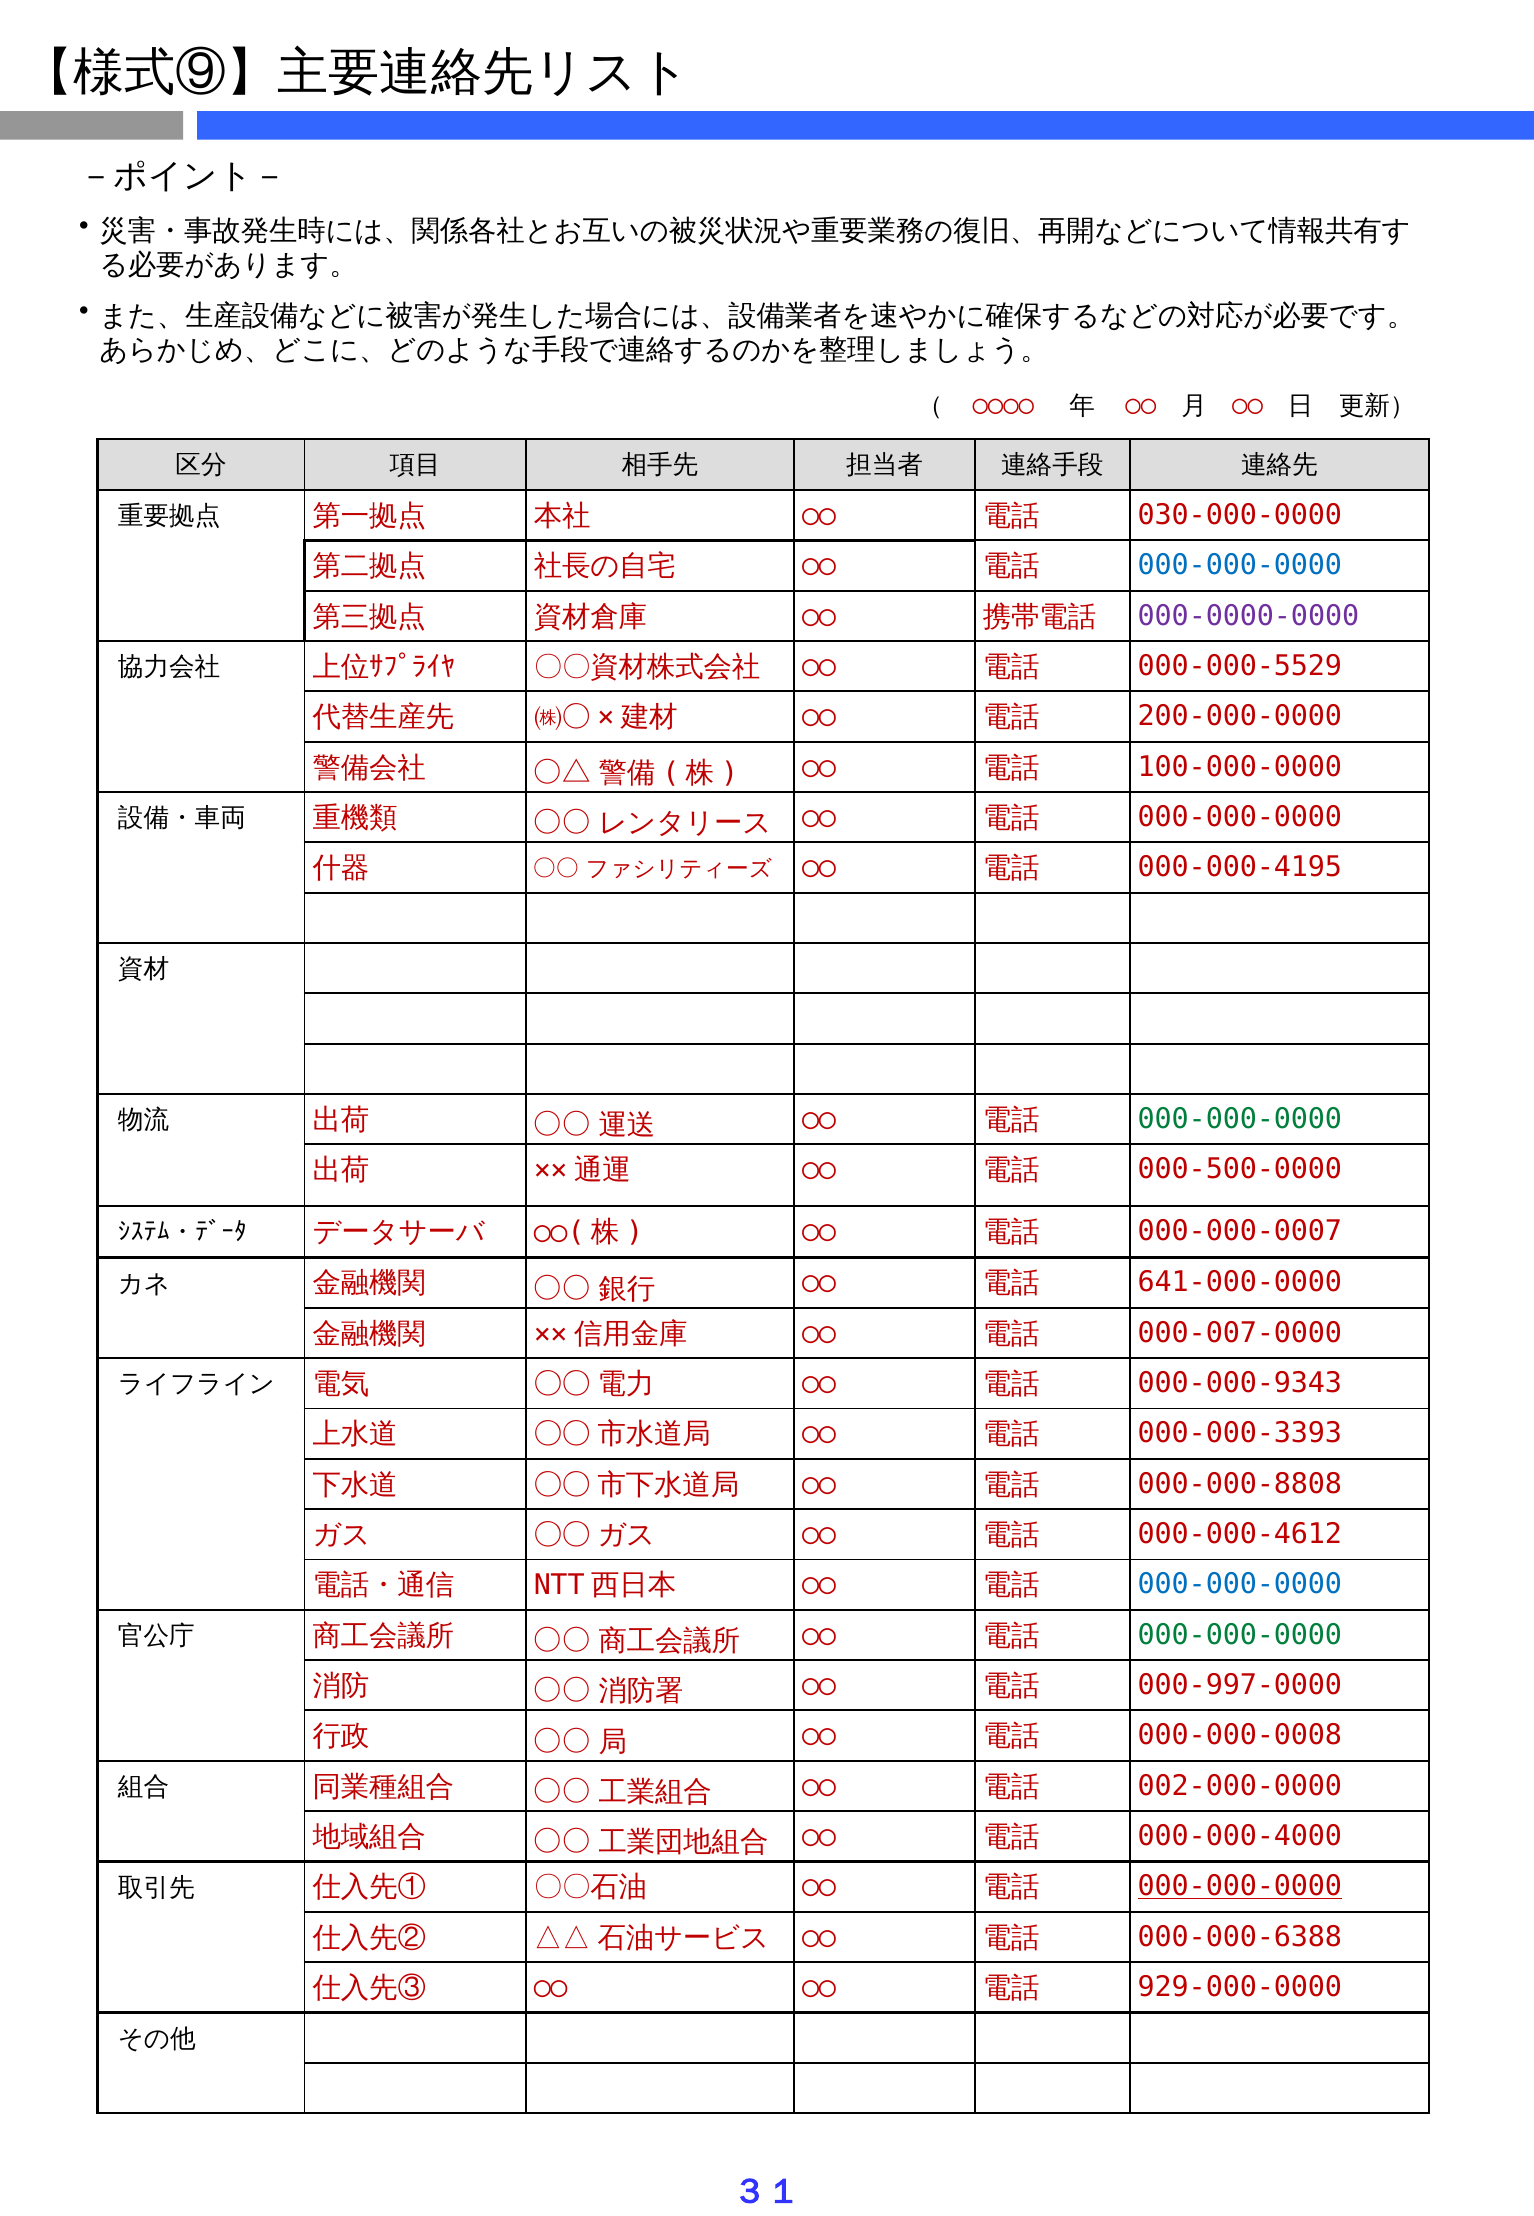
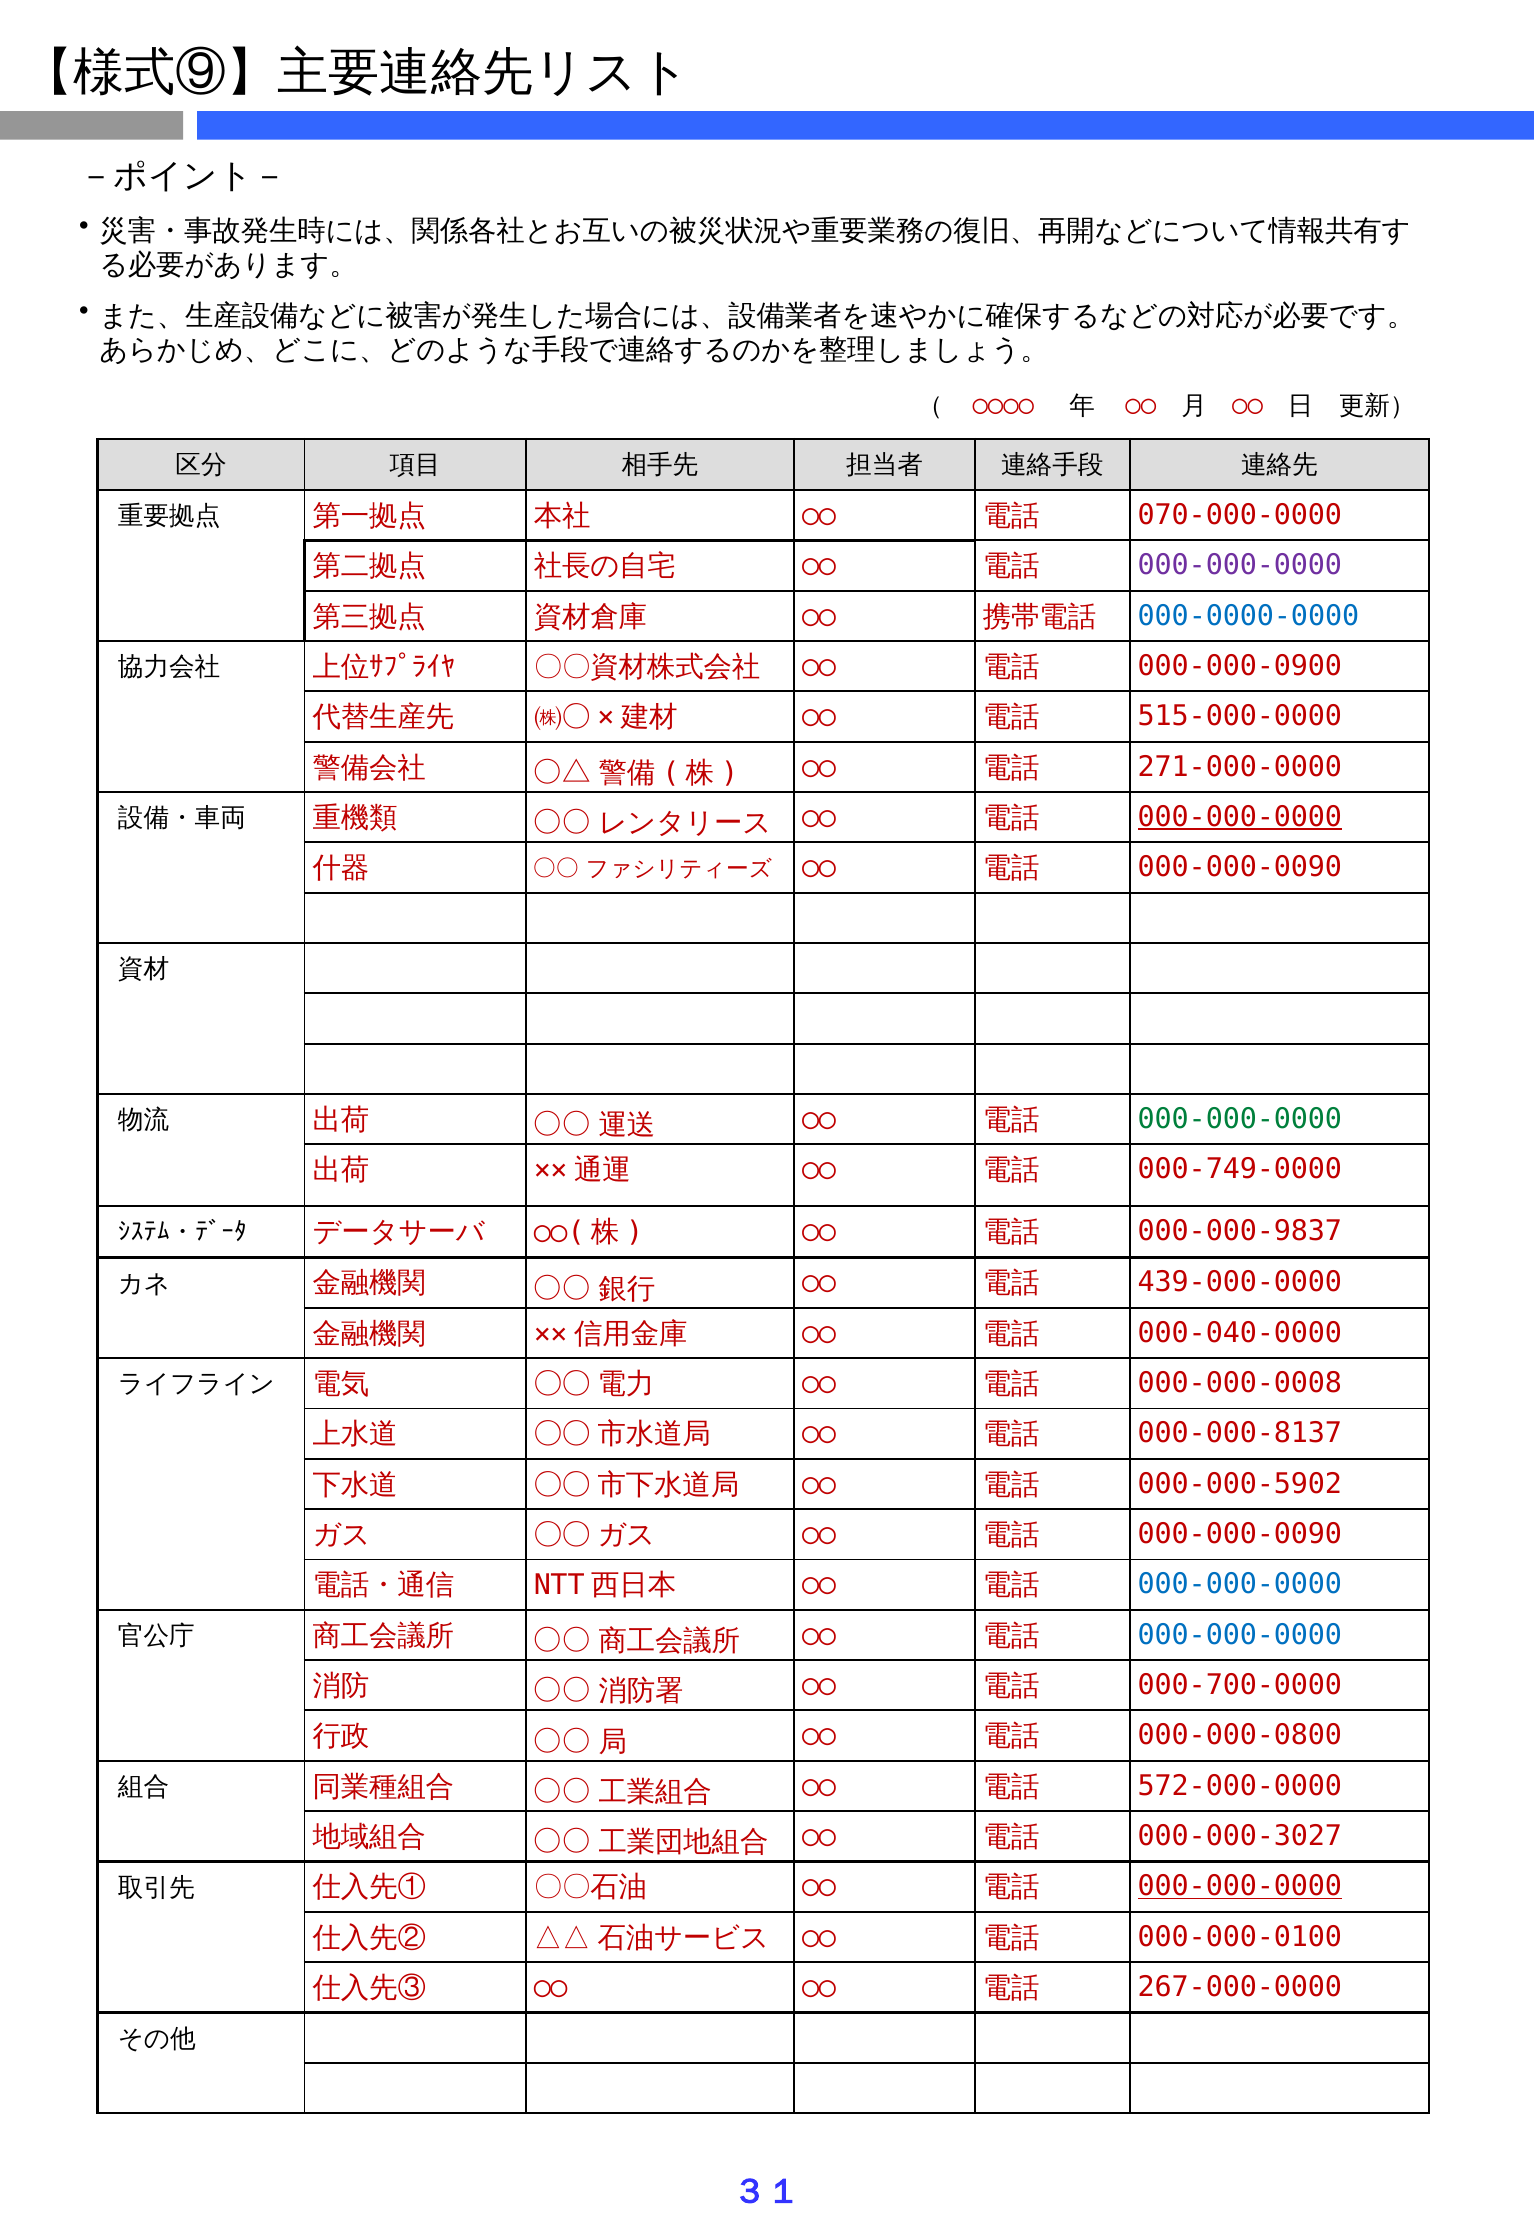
030-000-0000: 030-000-0000 -> 070-000-0000
000-000-0000 at (1240, 565) colour: blue -> purple
000-0000-0000 colour: purple -> blue
000-000-5529: 000-000-5529 -> 000-000-0900
200-000-0000: 200-000-0000 -> 515-000-0000
100-000-0000: 100-000-0000 -> 271-000-0000
000-000-0000 at (1240, 817) underline: none -> present
000-000-4195 at (1240, 867): 000-000-4195 -> 000-000-0090
000-500-0000: 000-500-0000 -> 000-749-0000
000-000-0007: 000-000-0007 -> 000-000-9837
641-000-0000: 641-000-0000 -> 439-000-0000
000-007-0000: 000-007-0000 -> 000-040-0000
000-000-9343: 000-000-9343 -> 000-000-0008
000-000-3393: 000-000-3393 -> 000-000-8137
000-000-8808: 000-000-8808 -> 000-000-5902
000-000-4612 at (1240, 1534): 000-000-4612 -> 000-000-0090
000-000-0000 at (1240, 1635) colour: green -> blue
000-997-0000: 000-997-0000 -> 000-700-0000
000-000-0008: 000-000-0008 -> 000-000-0800
002-000-0000: 002-000-0000 -> 572-000-0000
000-000-4000: 000-000-4000 -> 000-000-3027
000-000-6388: 000-000-6388 -> 000-000-0100
929-000-0000: 929-000-0000 -> 267-000-0000
